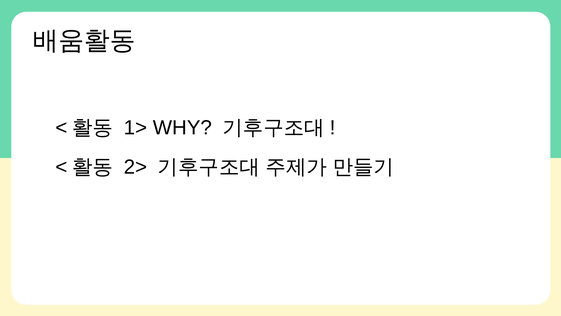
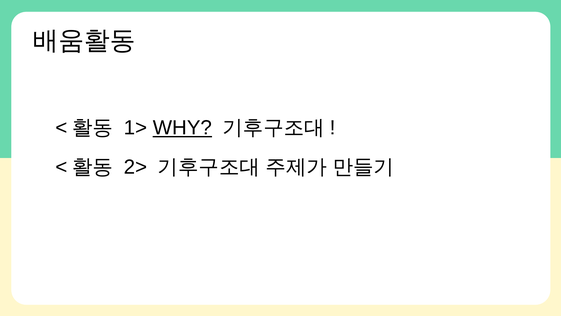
WHY underline: none -> present
